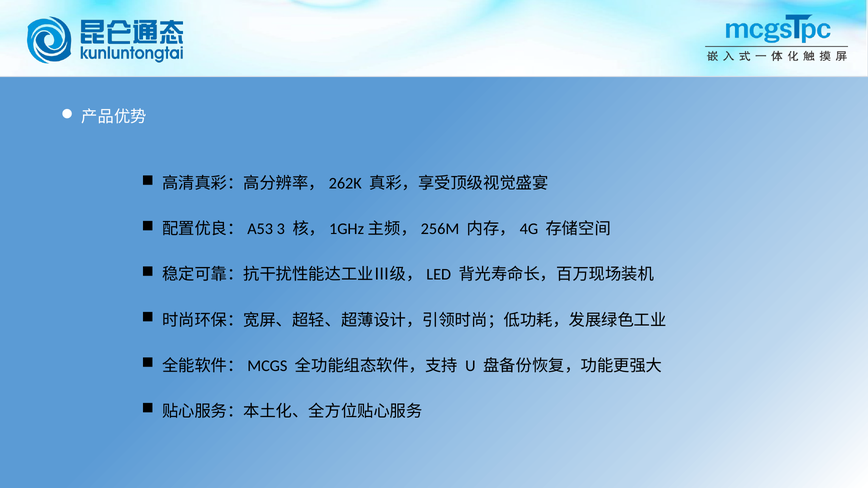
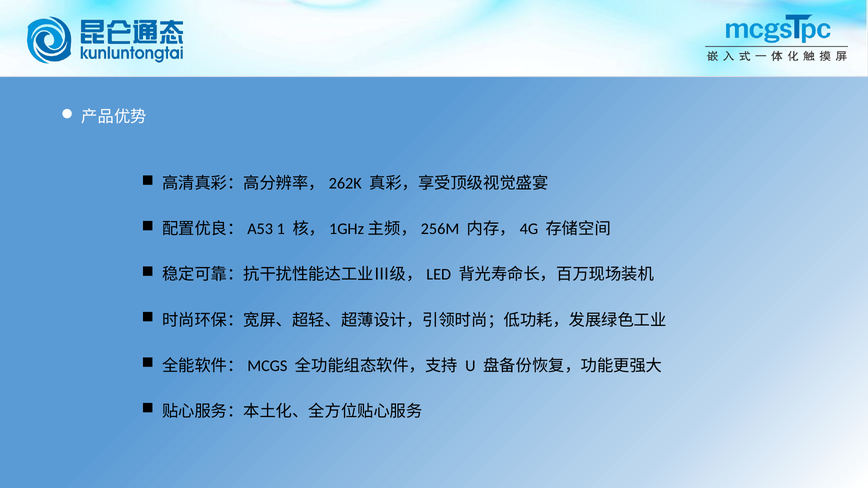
3: 3 -> 1
